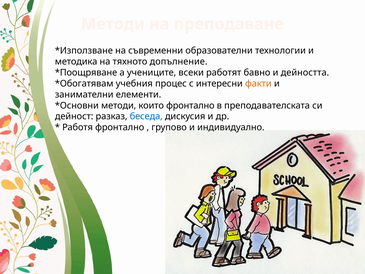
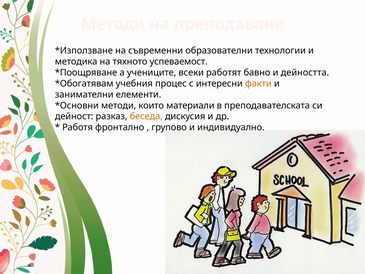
допълнение: допълнение -> успеваемост
които фронтално: фронтално -> материали
беседа colour: blue -> orange
